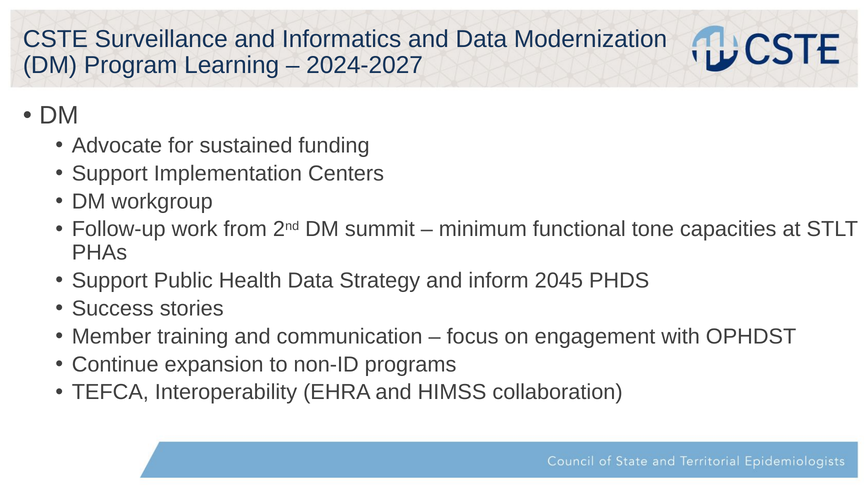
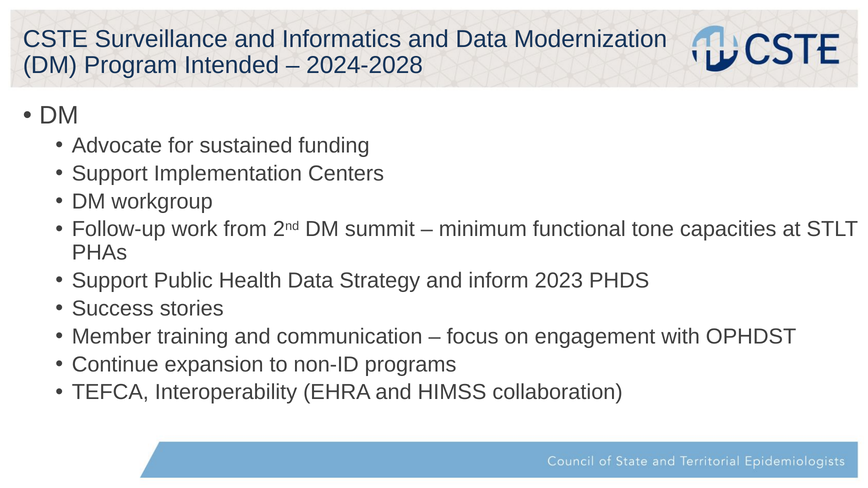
Learning: Learning -> Intended
2024-2027: 2024-2027 -> 2024-2028
2045: 2045 -> 2023
